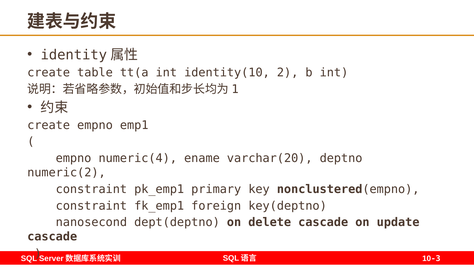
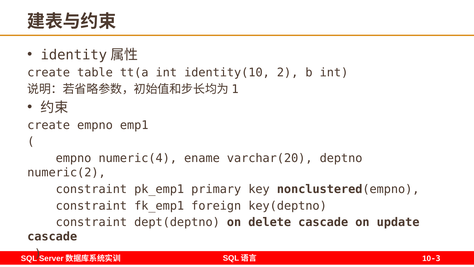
nanosecond at (91, 222): nanosecond -> constraint
